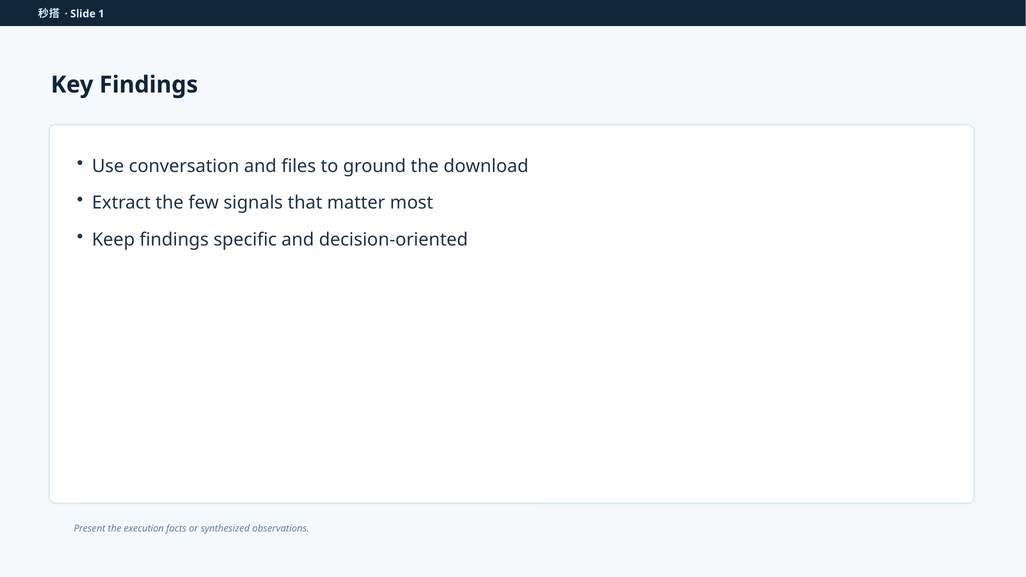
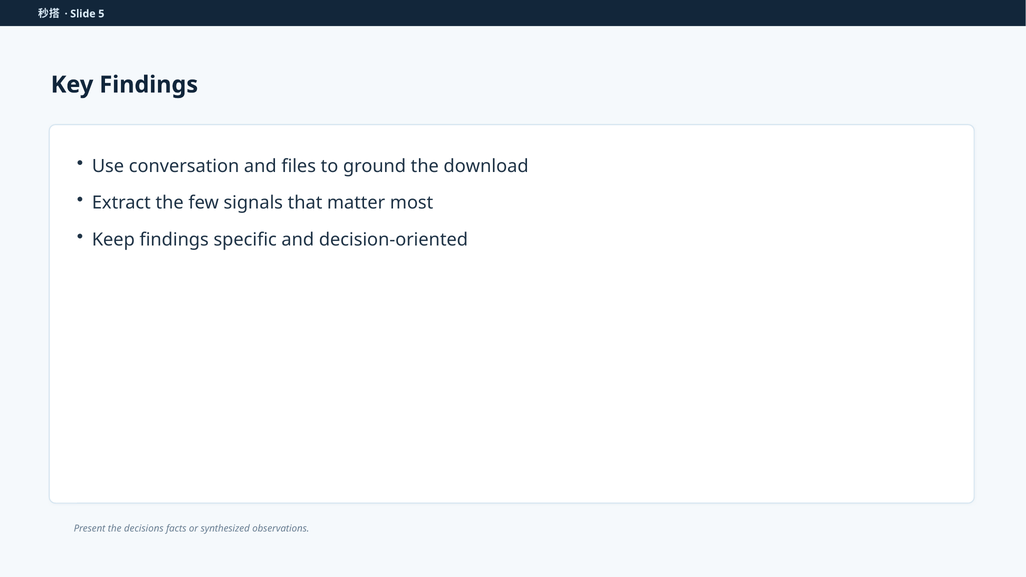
1: 1 -> 5
execution: execution -> decisions
